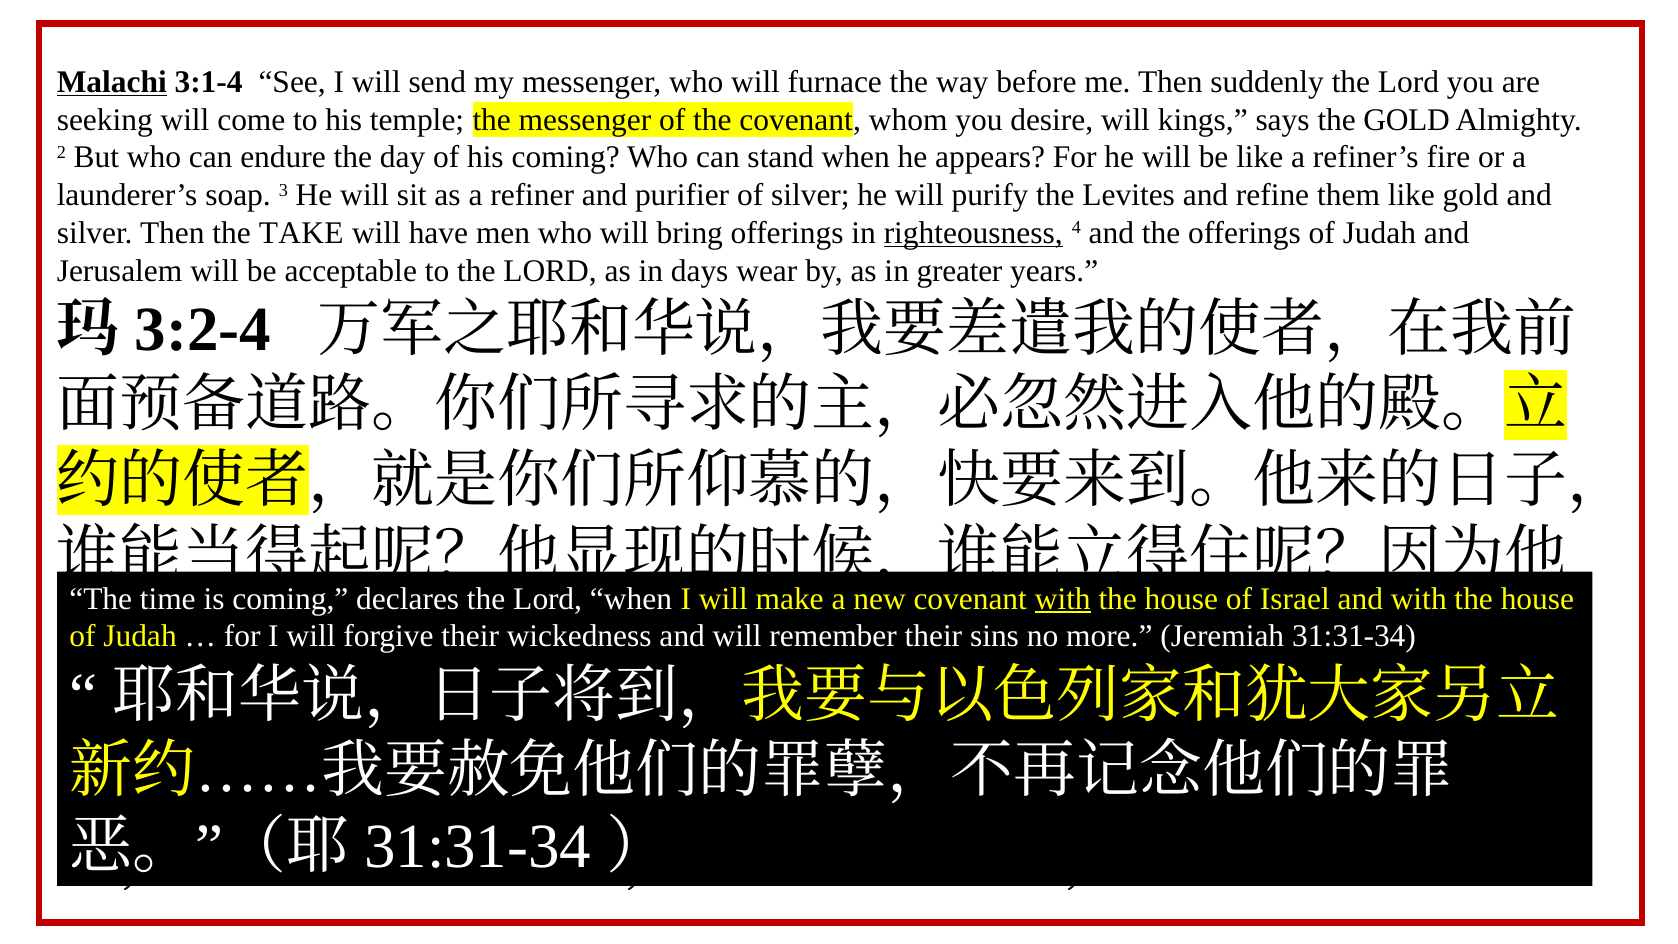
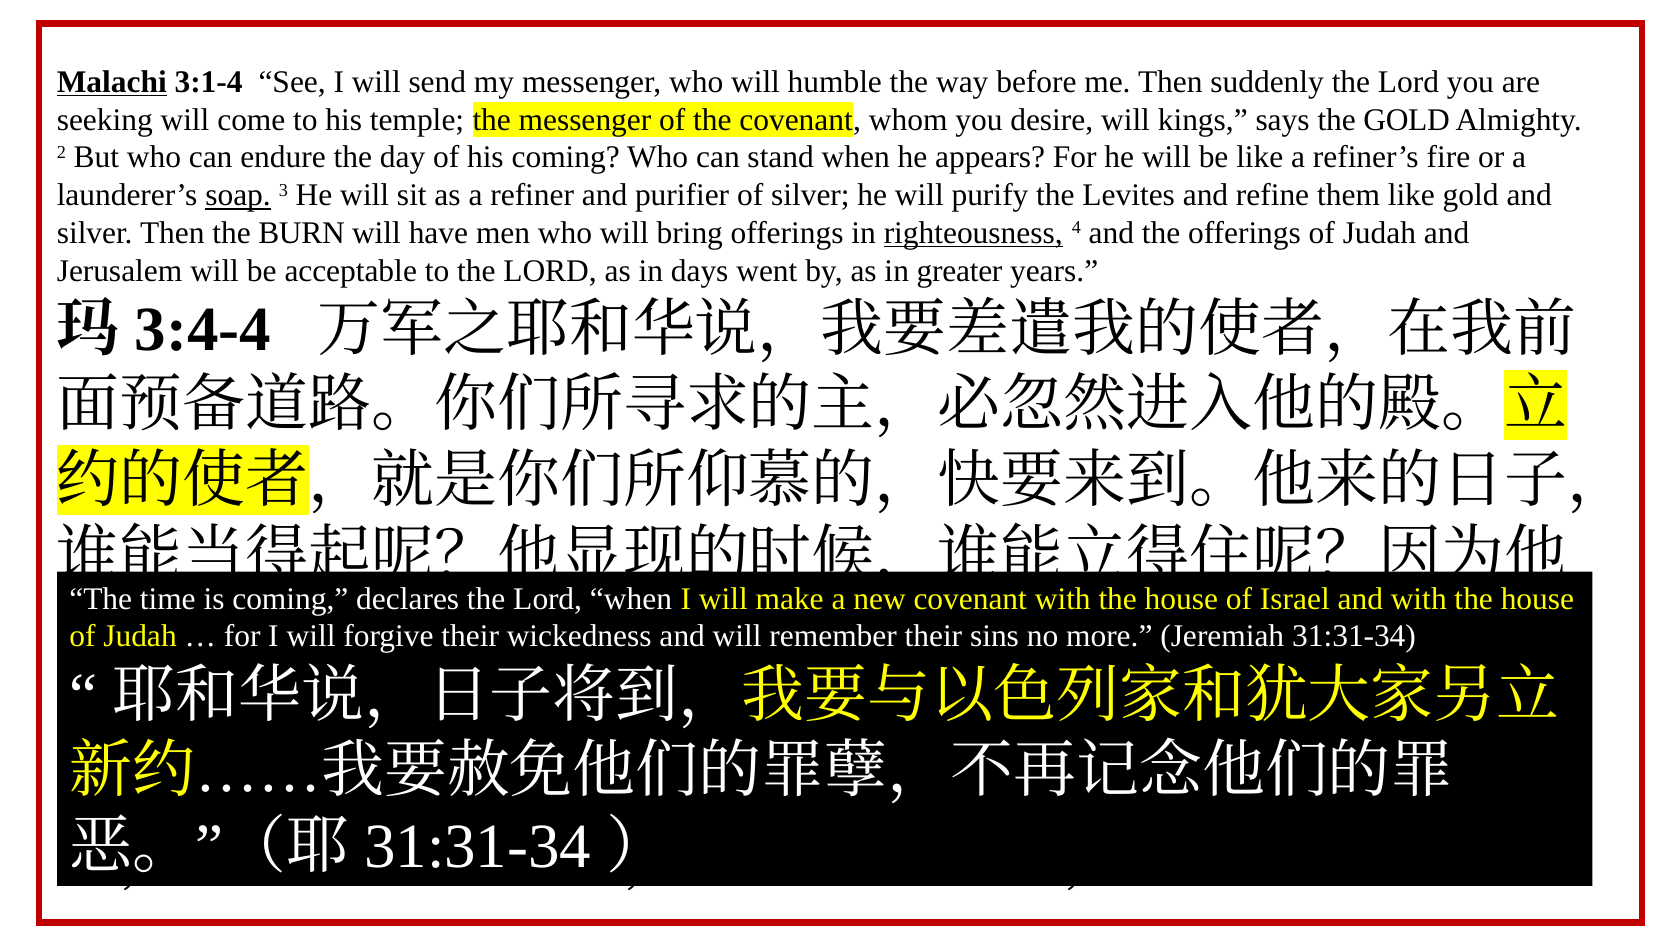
furnace: furnace -> humble
soap underline: none -> present
TAKE: TAKE -> BURN
wear: wear -> went
3:2-4: 3:2-4 -> 3:4-4
with at (1063, 599) underline: present -> none
